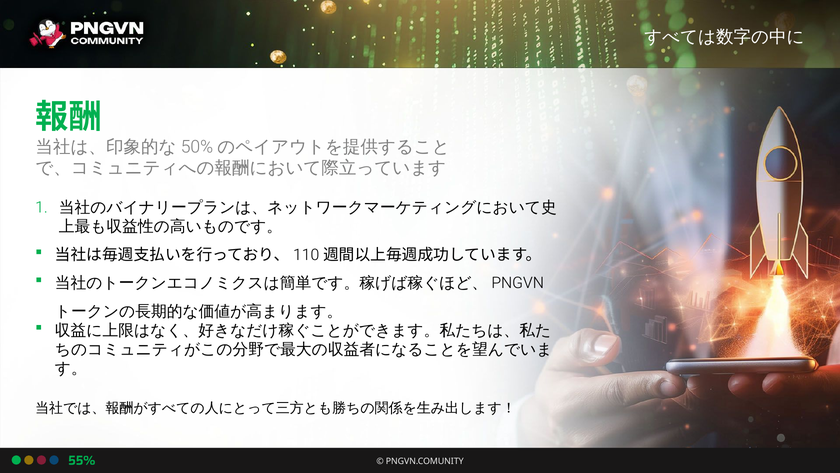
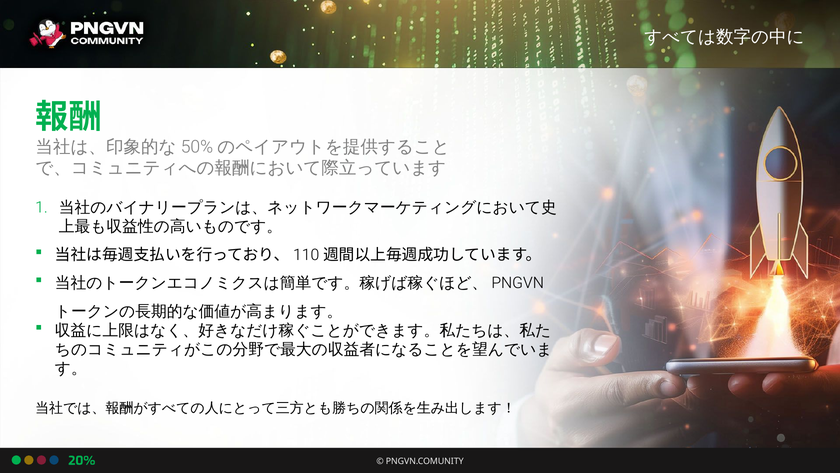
55%: 55% -> 20%
